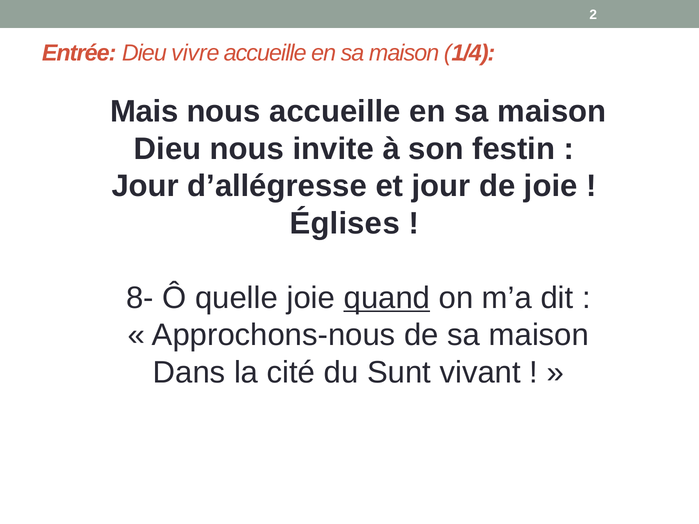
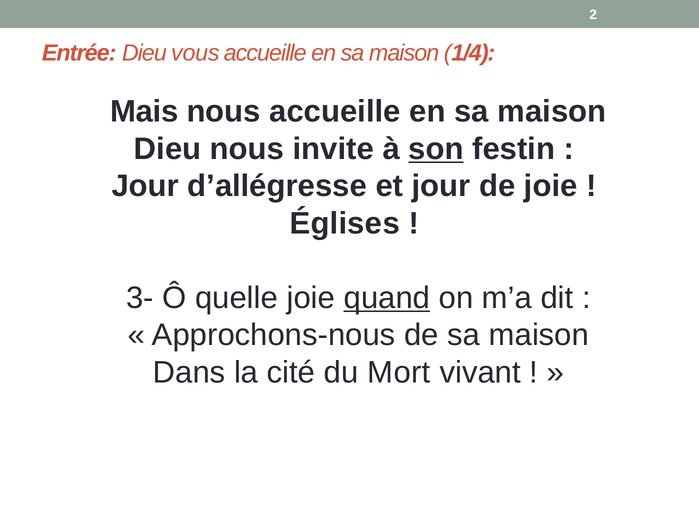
vivre: vivre -> vous
son underline: none -> present
8-: 8- -> 3-
Sunt: Sunt -> Mort
